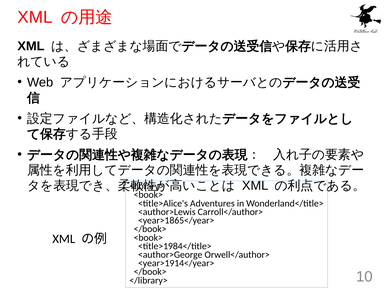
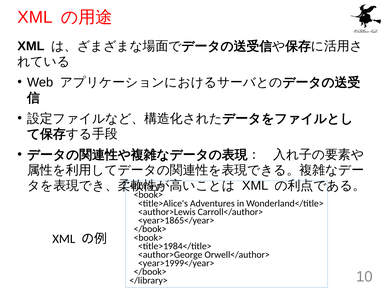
<year>1914</year>: <year>1914</year> -> <year>1999</year>
